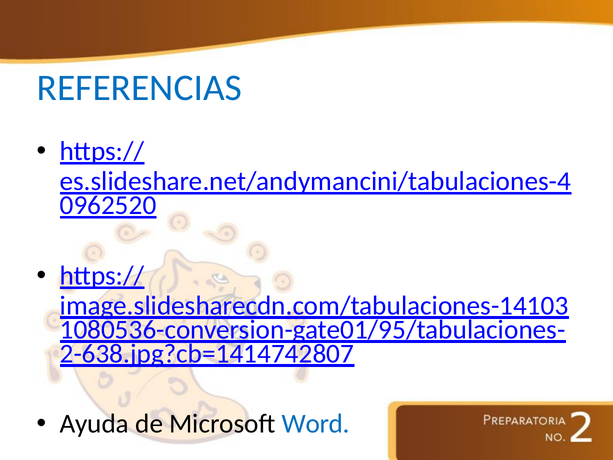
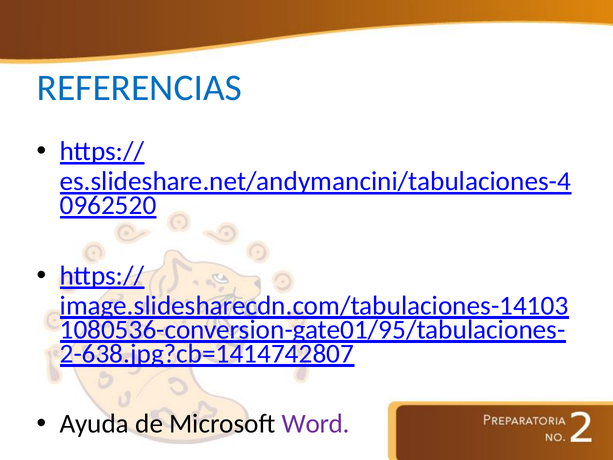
Word colour: blue -> purple
